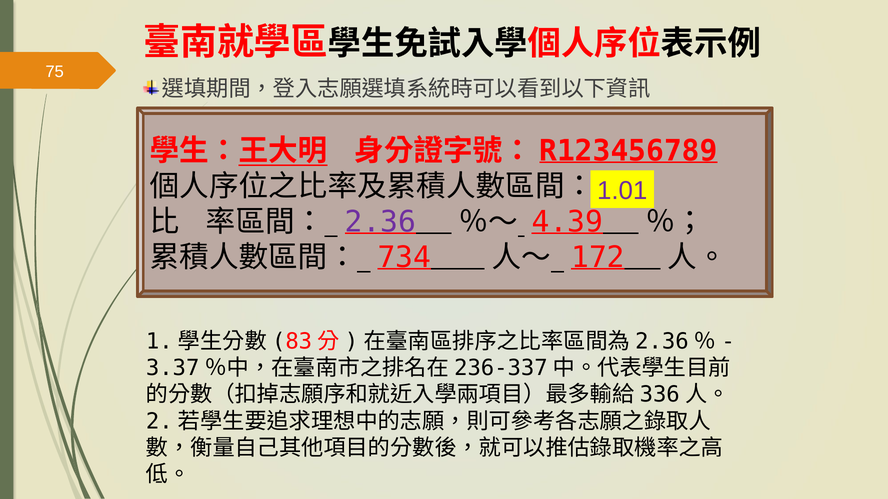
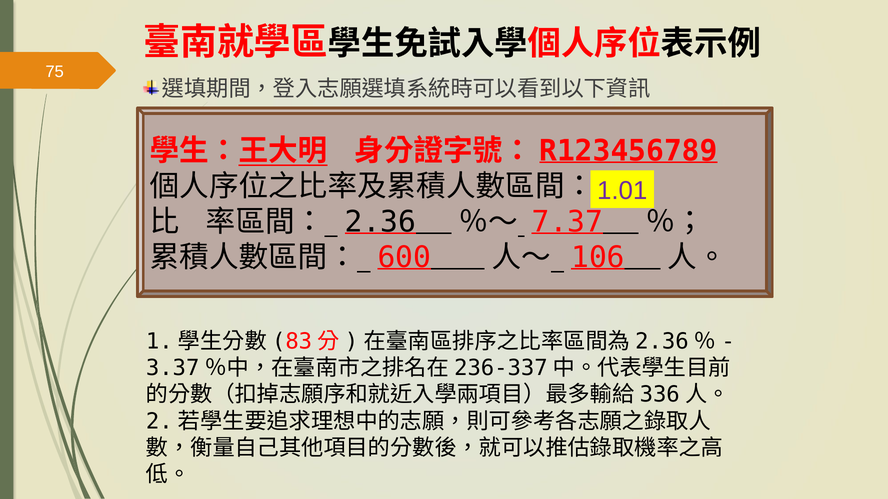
2.36 colour: purple -> black
4.39: 4.39 -> 7.37
734: 734 -> 600
172: 172 -> 106
